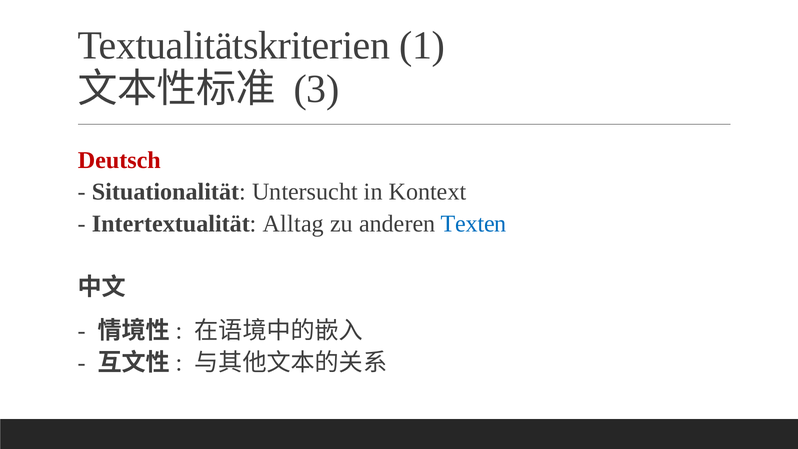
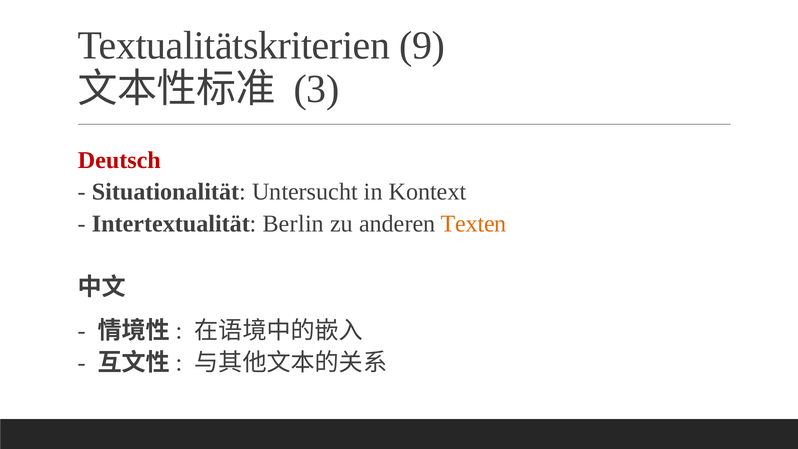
1: 1 -> 9
Alltag: Alltag -> Berlin
Texten colour: blue -> orange
